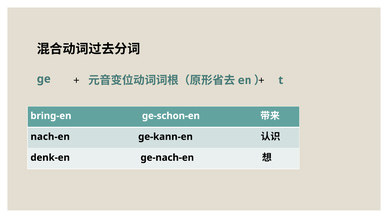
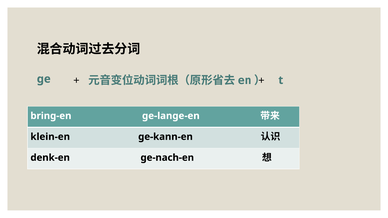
ge-schon-en: ge-schon-en -> ge-lange-en
nach-en: nach-en -> klein-en
